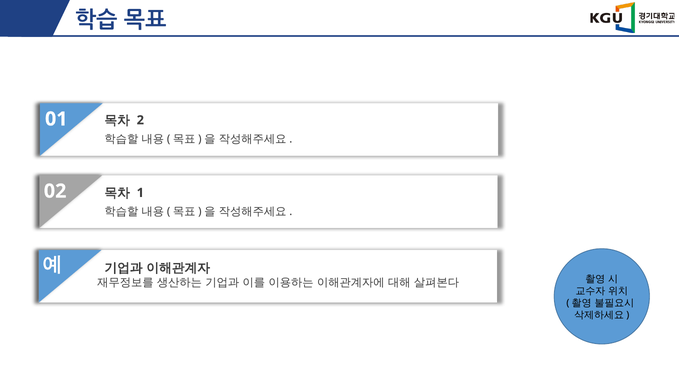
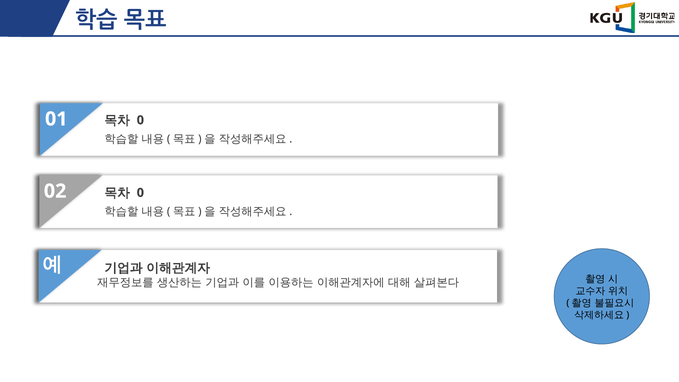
2 at (140, 120): 2 -> 0
1 at (140, 193): 1 -> 0
